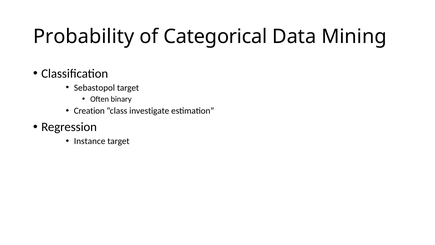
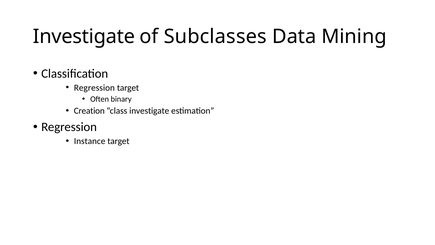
Probability at (84, 37): Probability -> Investigate
Categorical: Categorical -> Subclasses
Sebastopol at (94, 88): Sebastopol -> Regression
